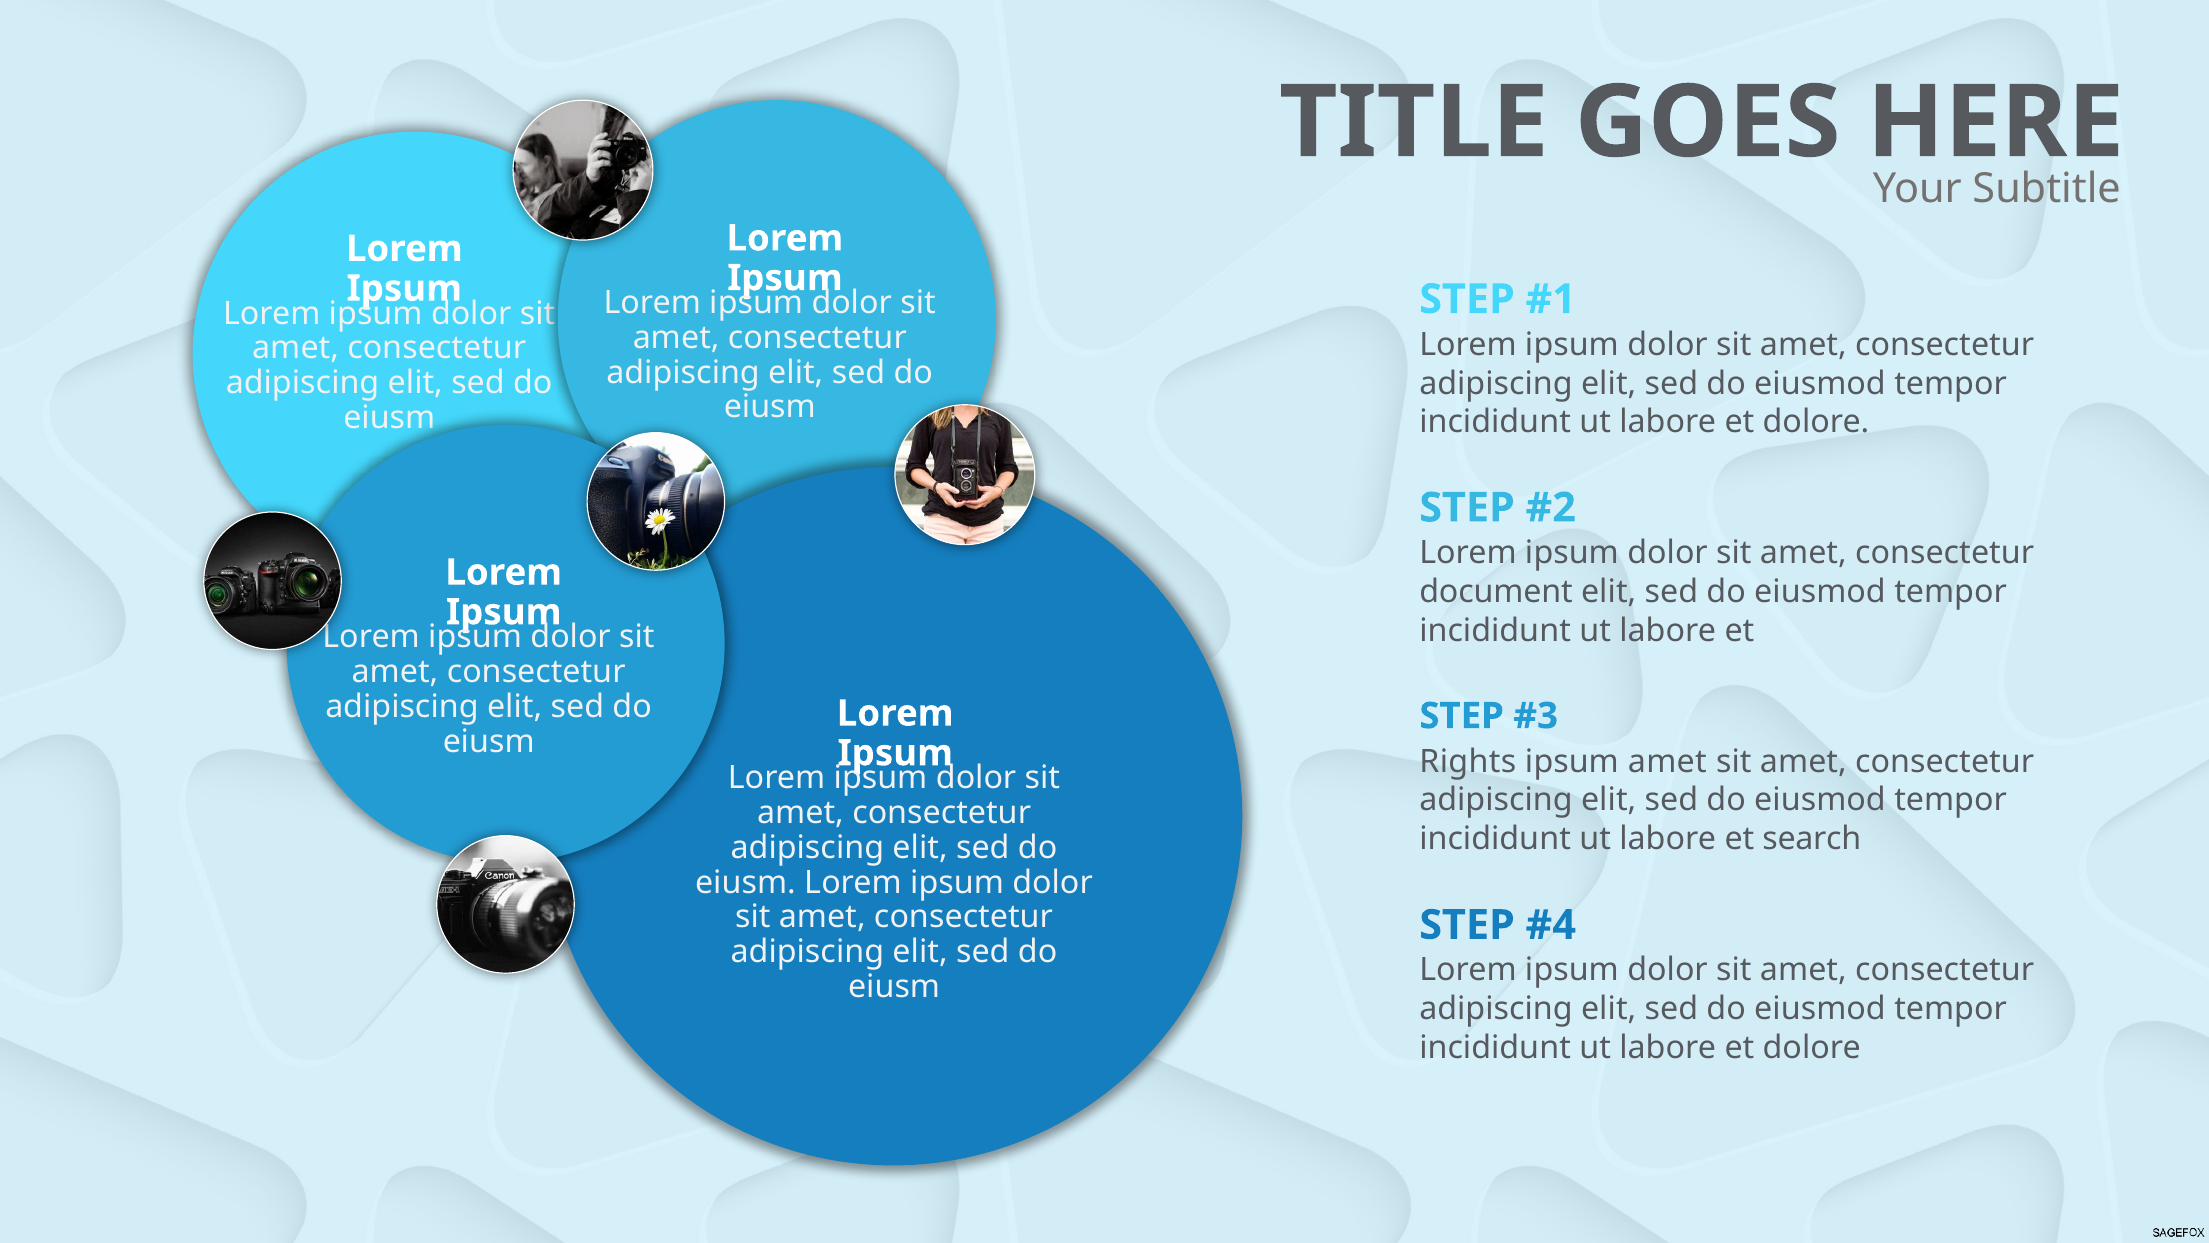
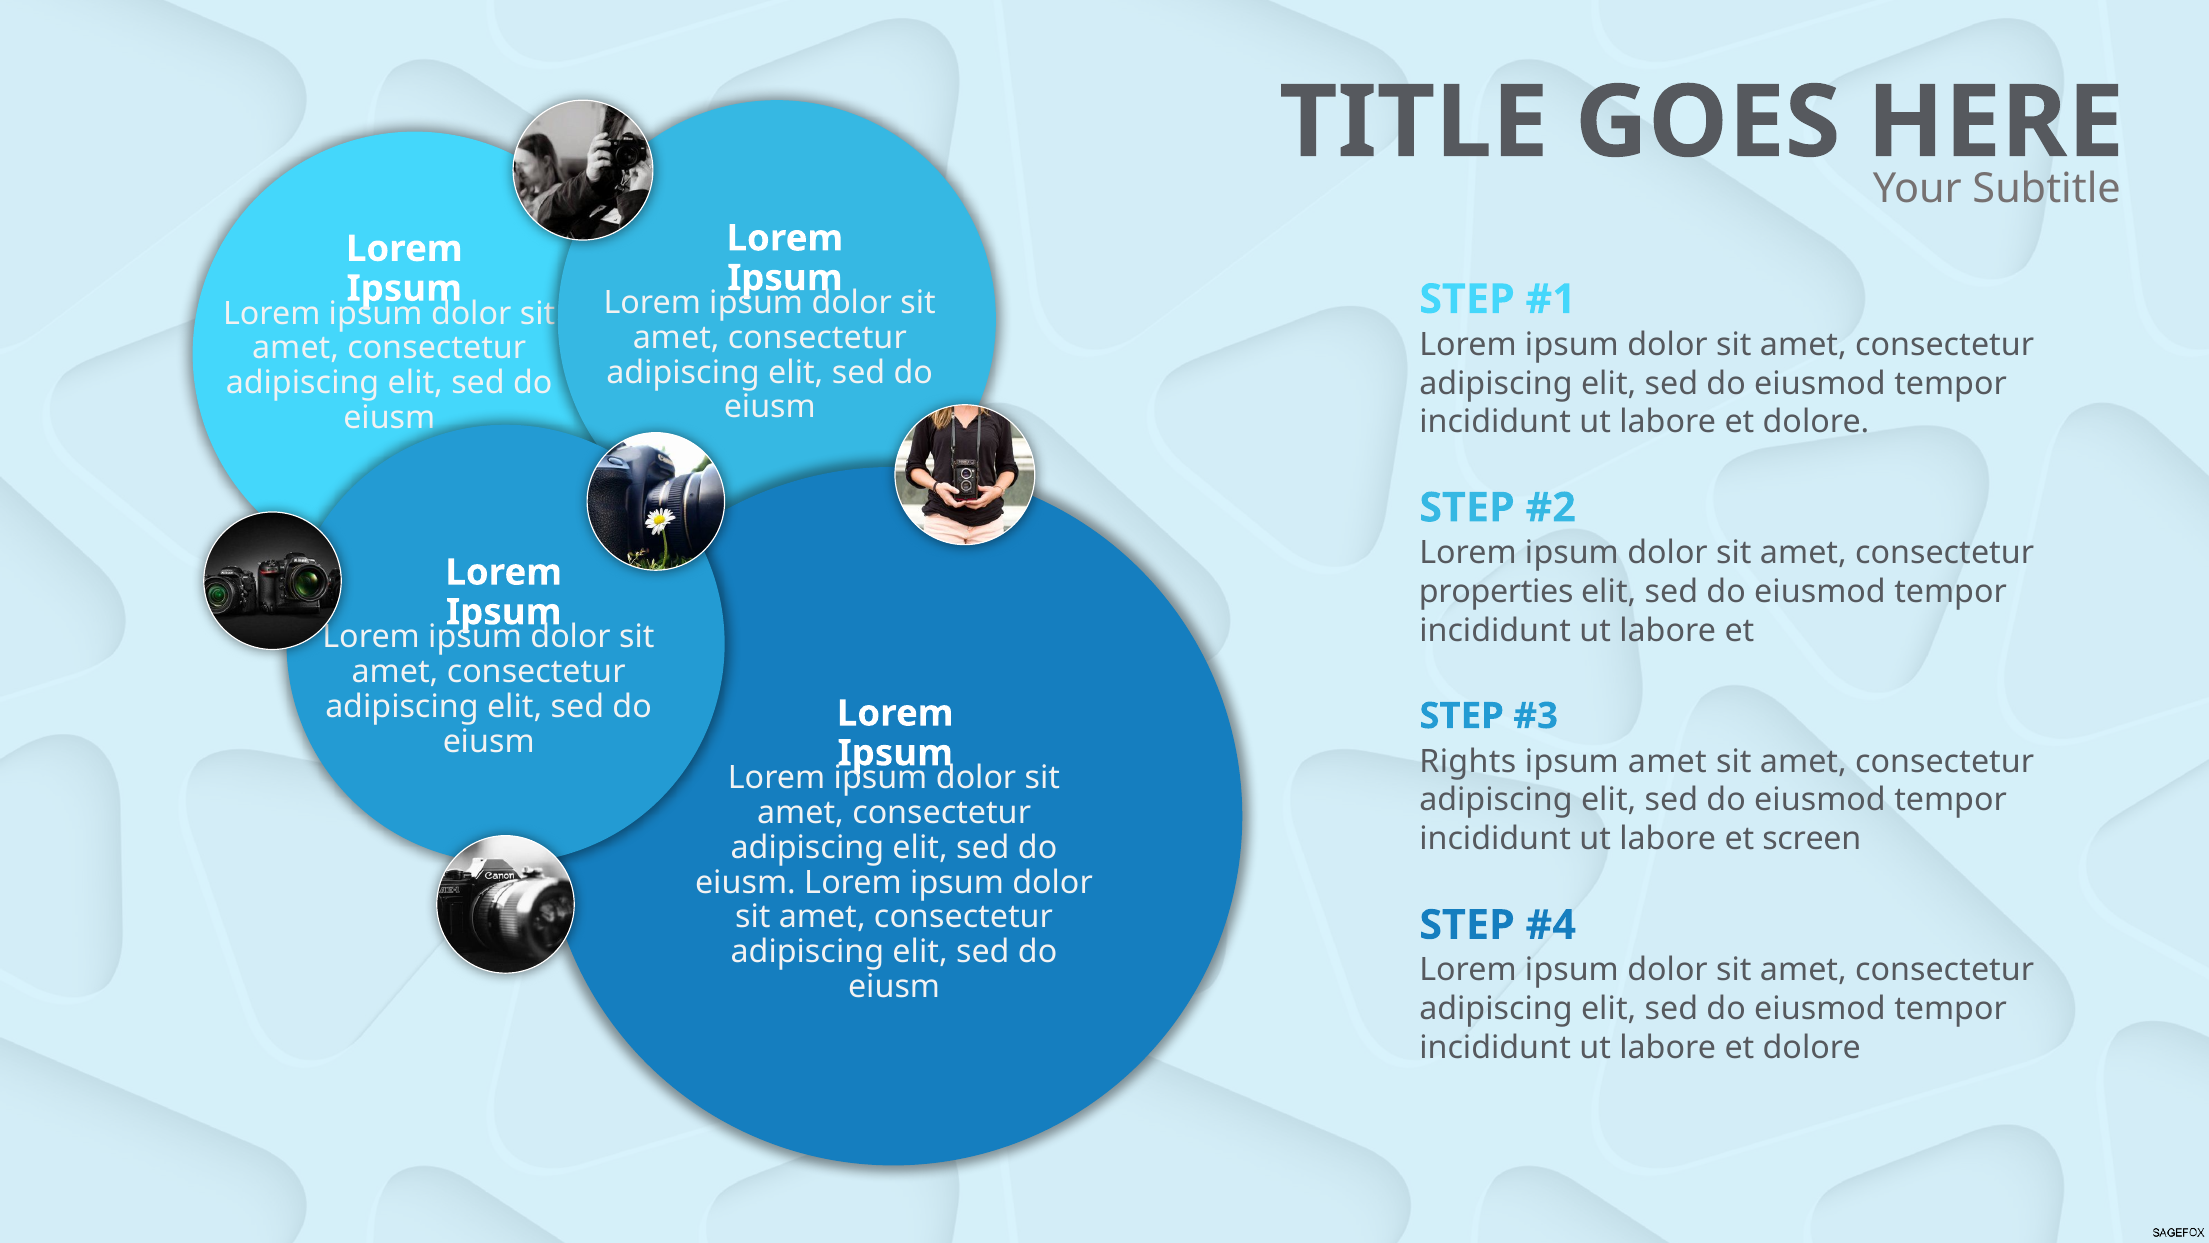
document: document -> properties
search: search -> screen
